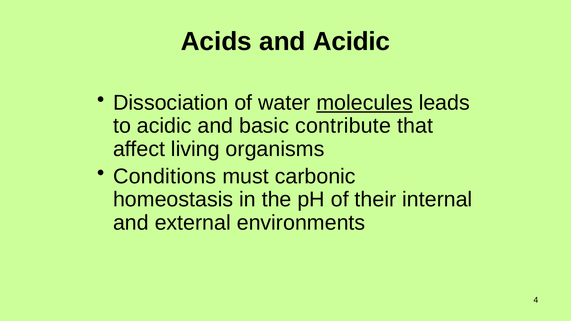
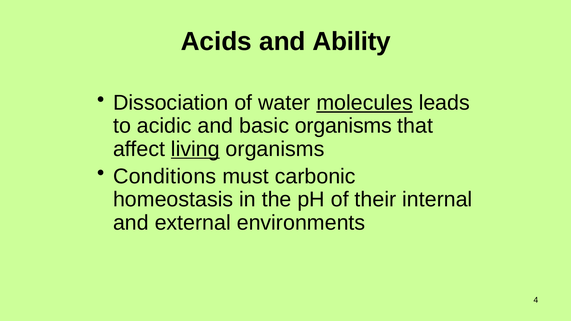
and Acidic: Acidic -> Ability
basic contribute: contribute -> organisms
living underline: none -> present
